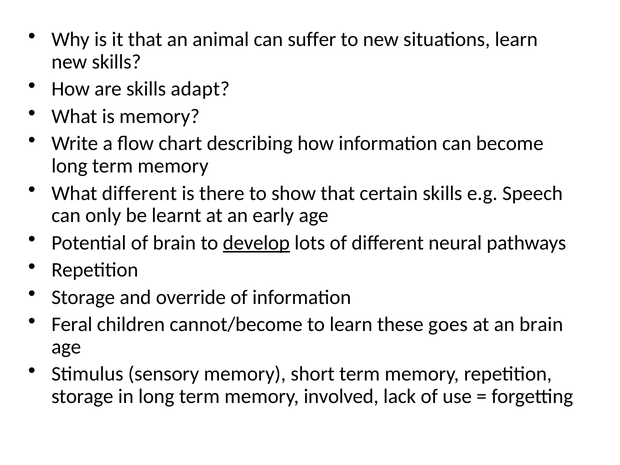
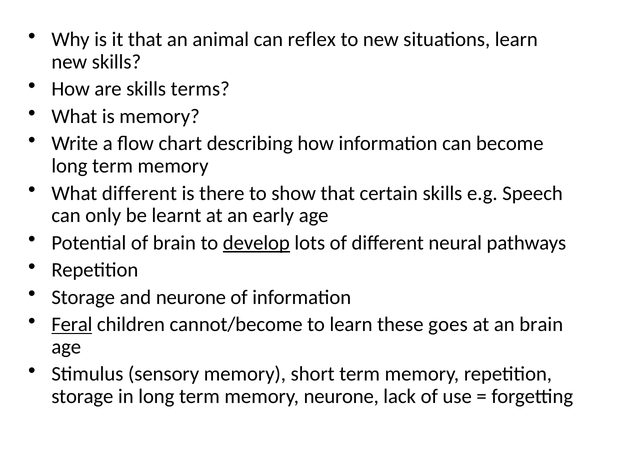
suffer: suffer -> reflex
adapt: adapt -> terms
and override: override -> neurone
Feral underline: none -> present
memory involved: involved -> neurone
